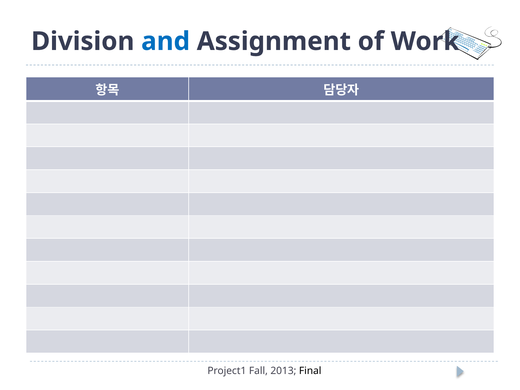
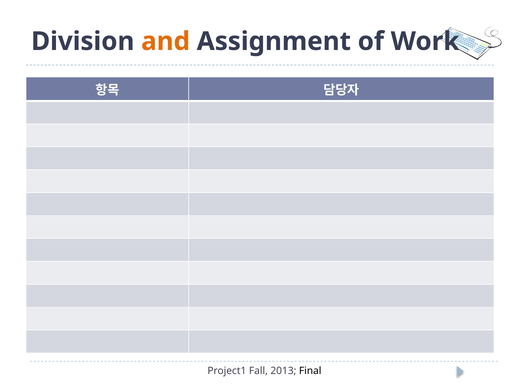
and colour: blue -> orange
